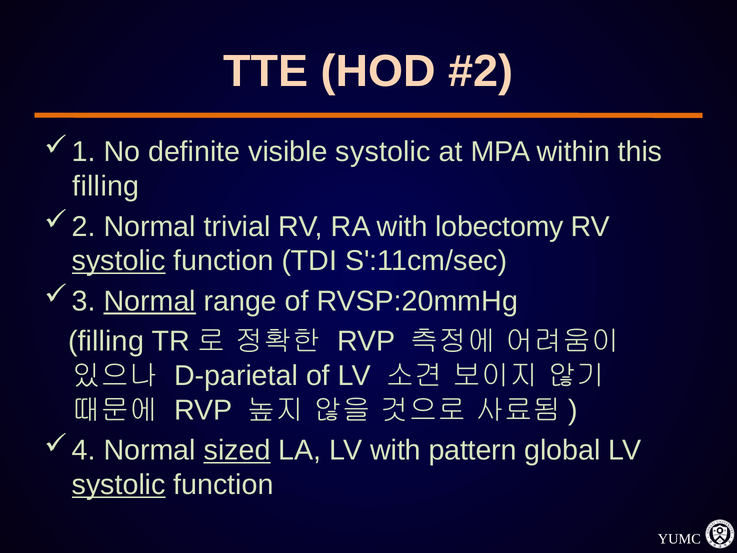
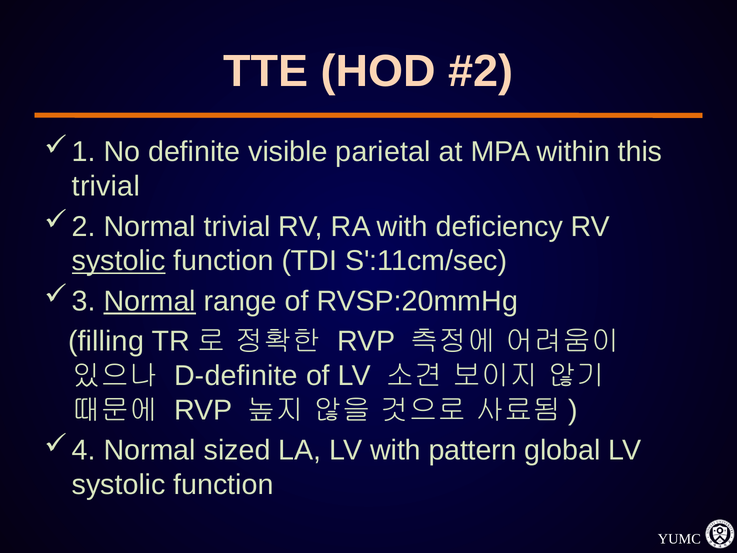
visible systolic: systolic -> parietal
filling at (106, 186): filling -> trivial
lobectomy: lobectomy -> deficiency
D-parietal: D-parietal -> D-definite
sized underline: present -> none
systolic at (119, 485) underline: present -> none
